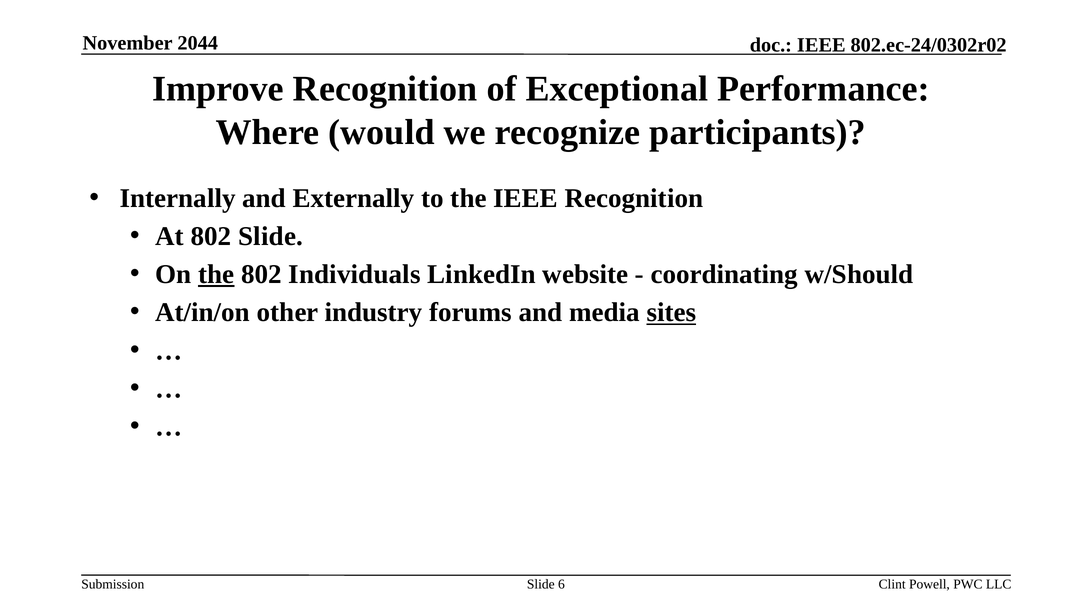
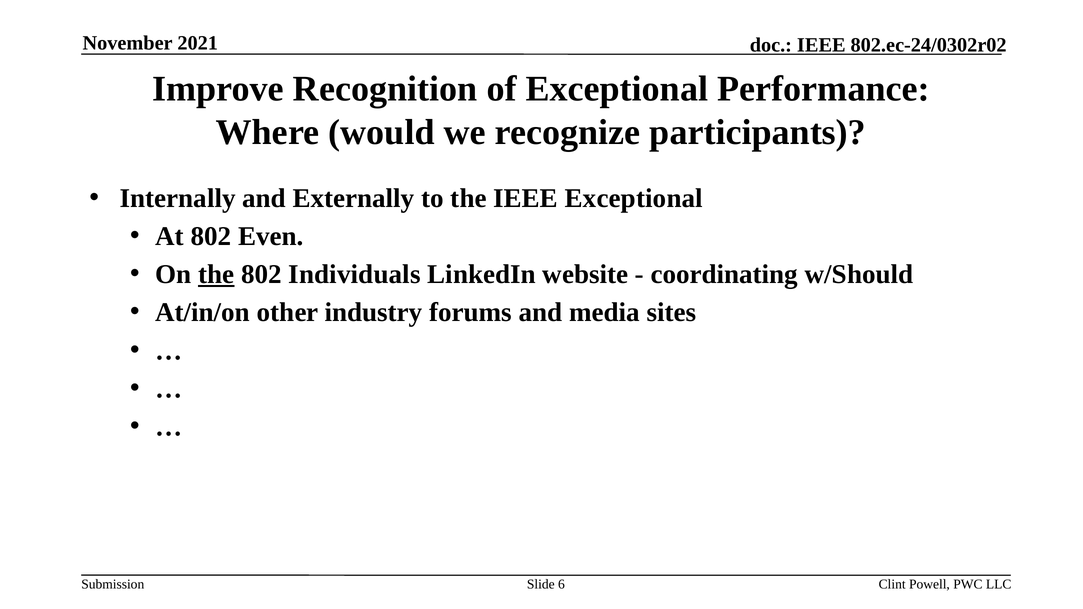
2044: 2044 -> 2021
IEEE Recognition: Recognition -> Exceptional
802 Slide: Slide -> Even
sites underline: present -> none
